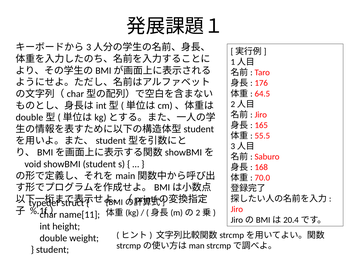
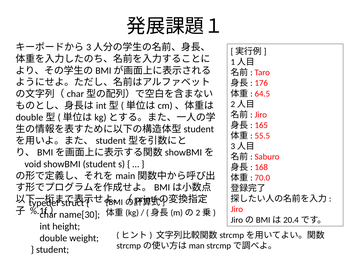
name[11: name[11 -> name[30
